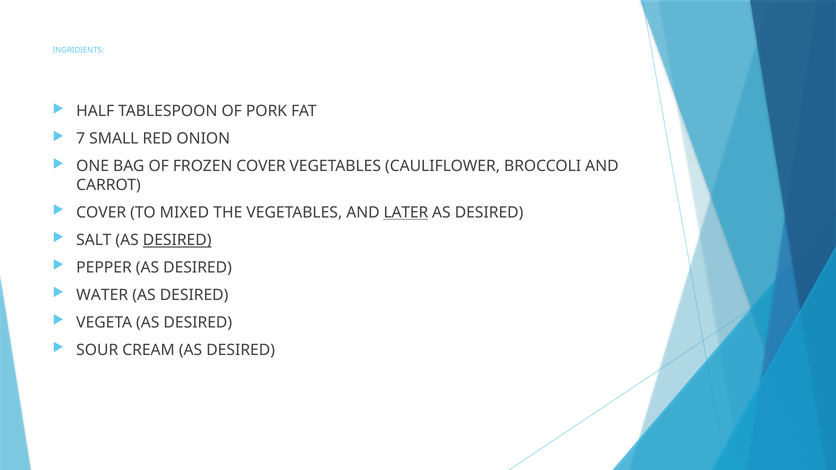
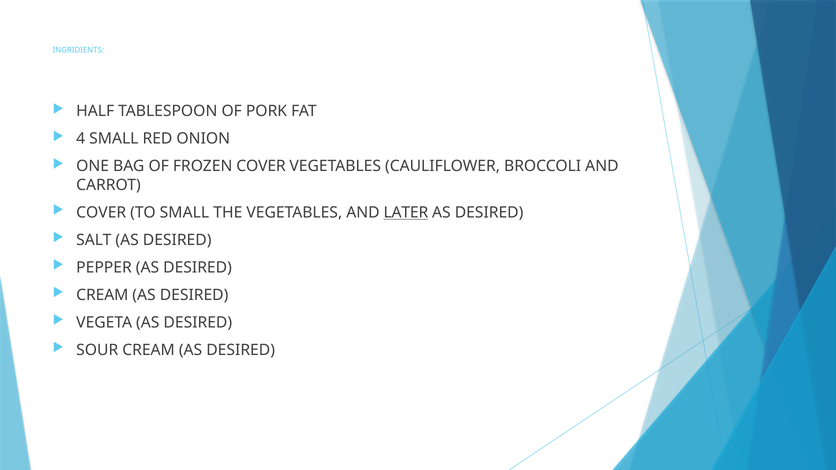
7: 7 -> 4
TO MIXED: MIXED -> SMALL
DESIRED at (177, 240) underline: present -> none
WATER at (102, 295): WATER -> CREAM
